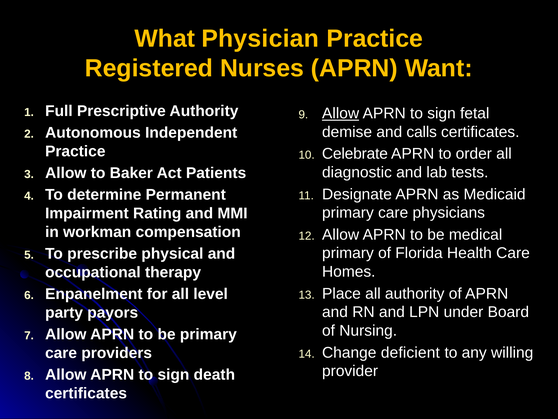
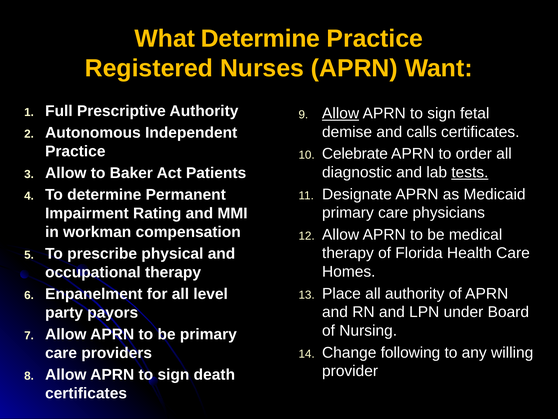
What Physician: Physician -> Determine
tests underline: none -> present
primary at (348, 253): primary -> therapy
deficient: deficient -> following
